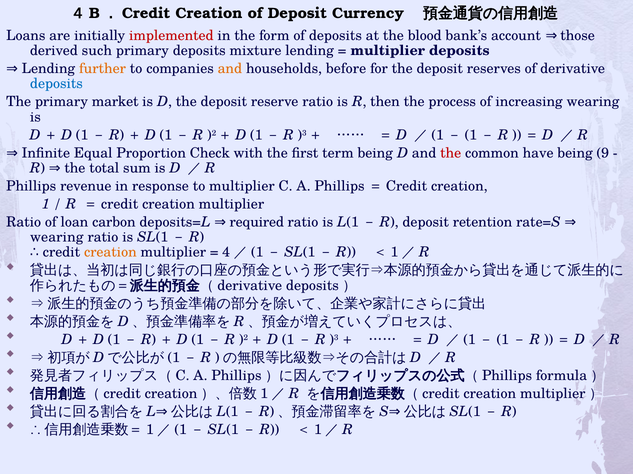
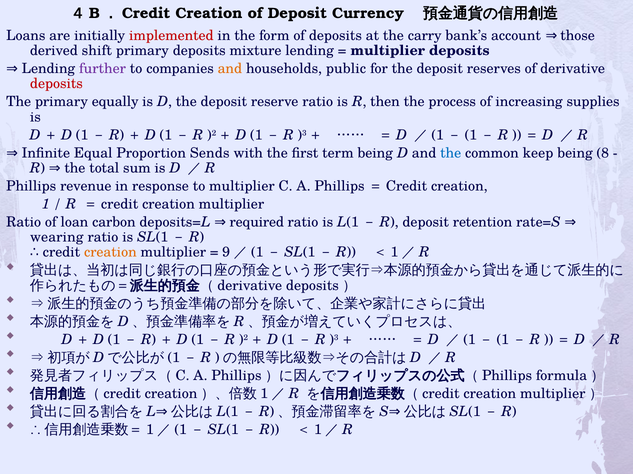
blood: blood -> carry
such: such -> shift
further colour: orange -> purple
before: before -> public
deposits at (56, 84) colour: blue -> red
market: market -> equally
increasing wearing: wearing -> supplies
Check: Check -> Sends
the at (451, 153) colour: red -> blue
have: have -> keep
9: 9 -> 8
4: 4 -> 9
